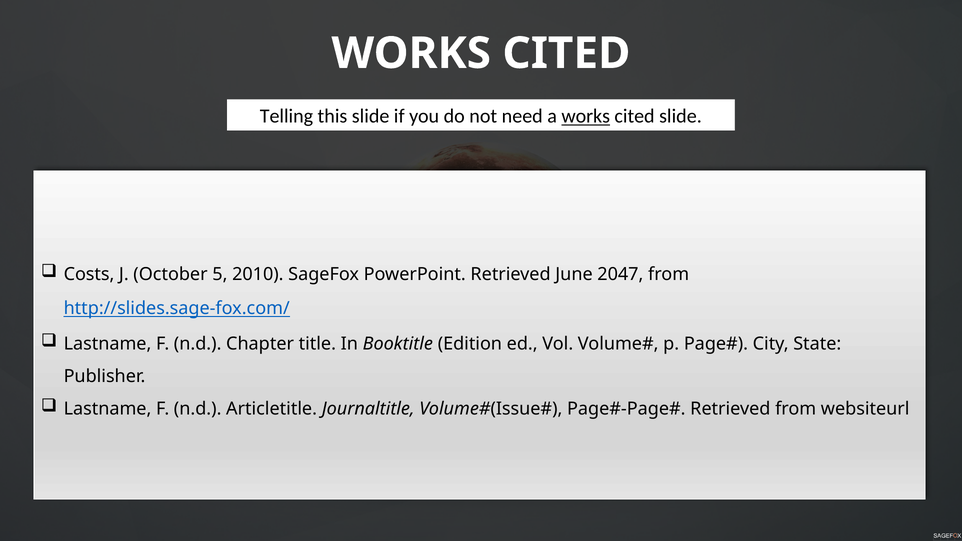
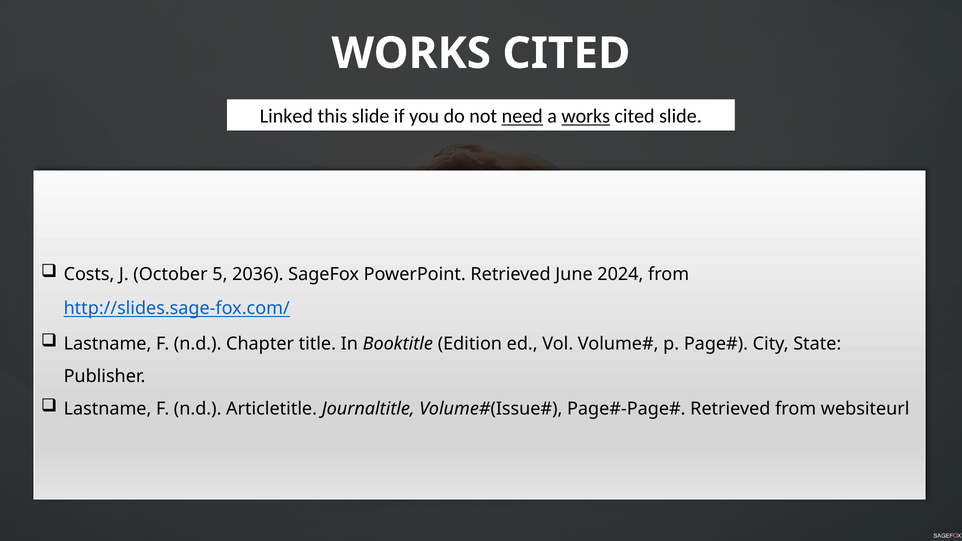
Telling: Telling -> Linked
need underline: none -> present
2010: 2010 -> 2036
2047: 2047 -> 2024
